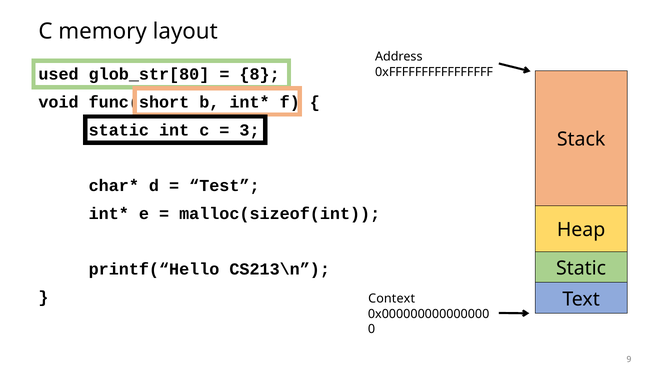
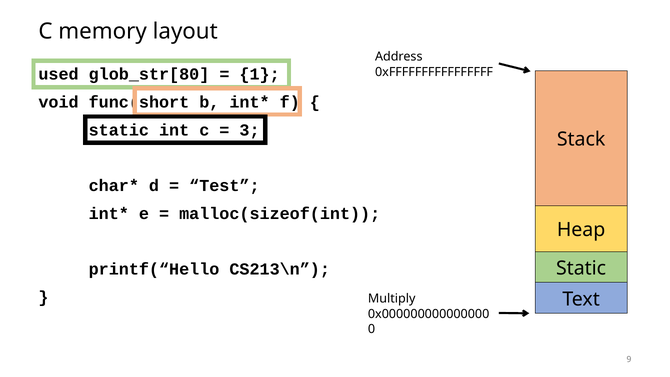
8: 8 -> 1
Context: Context -> Multiply
